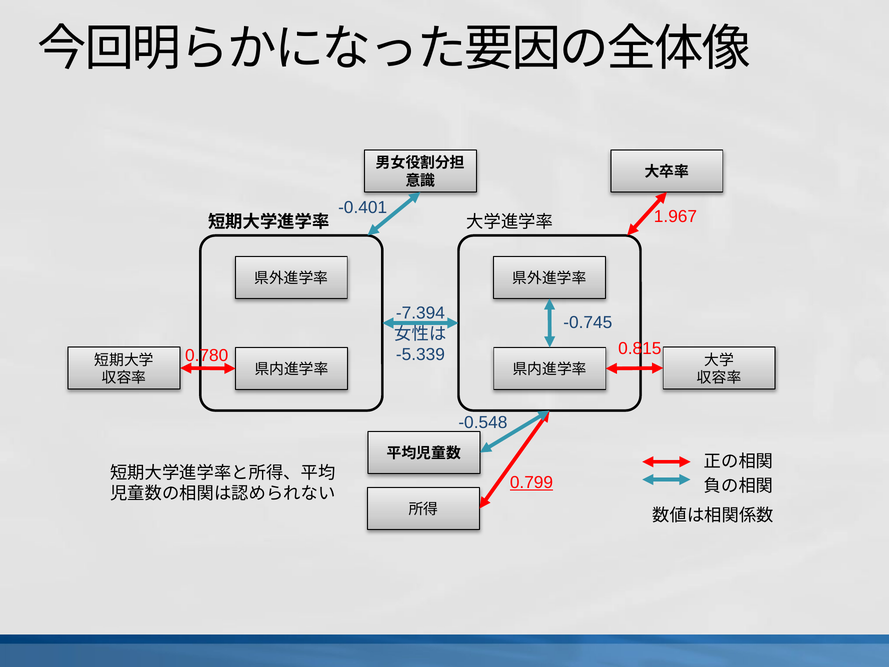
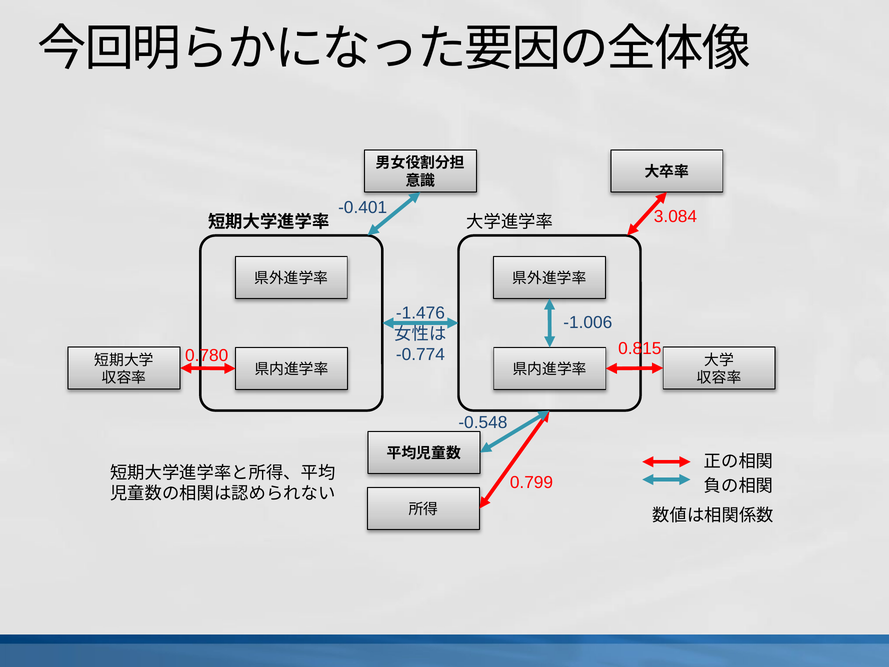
1.967: 1.967 -> 3.084
-7.394: -7.394 -> -1.476
-0.745: -0.745 -> -1.006
-5.339: -5.339 -> -0.774
0.799 underline: present -> none
